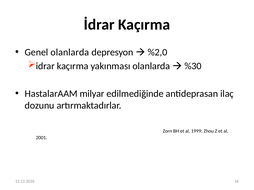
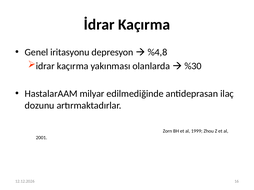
Genel olanlarda: olanlarda -> iritasyonu
%2,0: %2,0 -> %4,8
